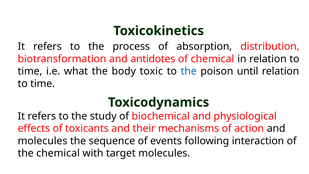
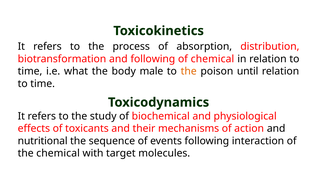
and antidotes: antidotes -> following
toxic: toxic -> male
the at (189, 71) colour: blue -> orange
molecules at (43, 141): molecules -> nutritional
